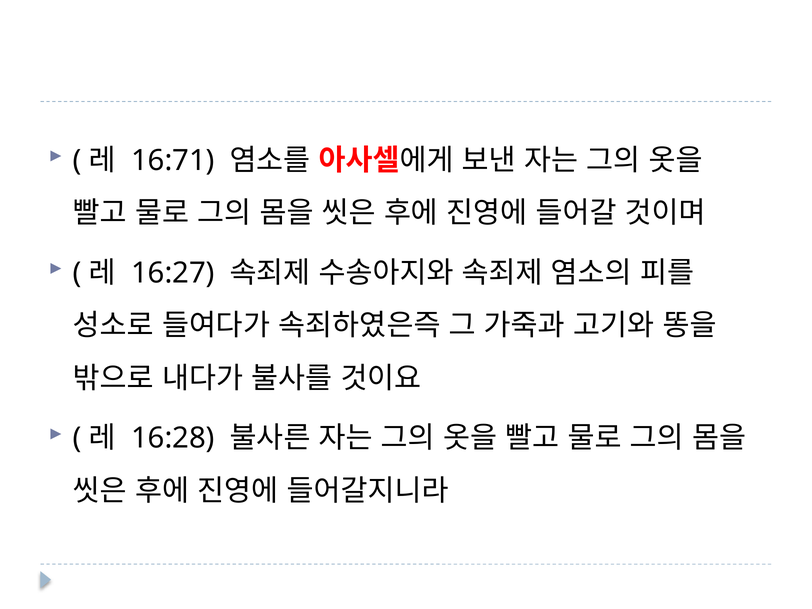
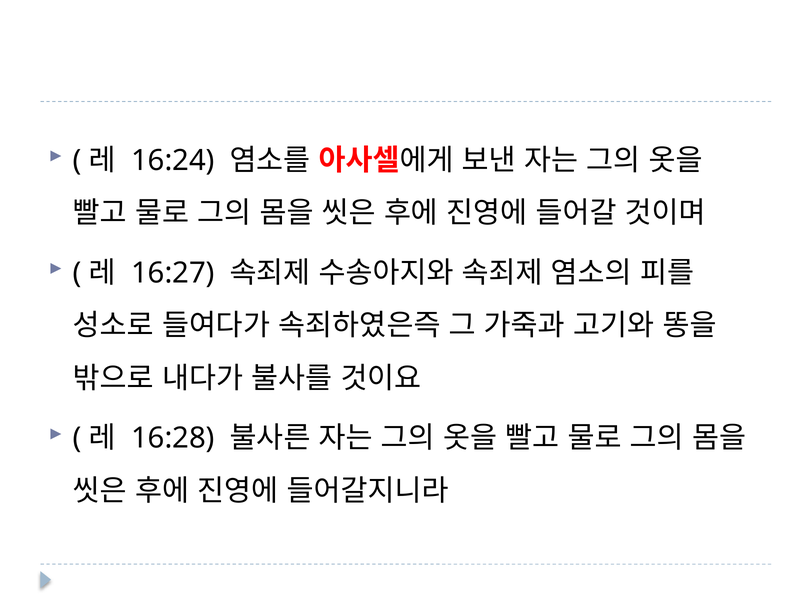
16:71: 16:71 -> 16:24
